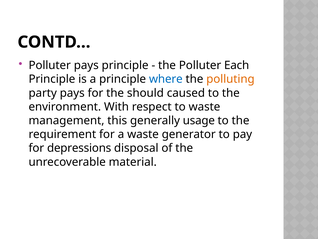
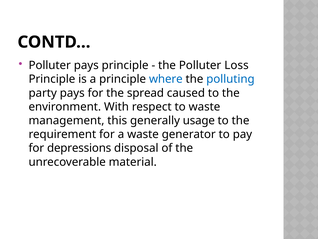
Each: Each -> Loss
polluting colour: orange -> blue
should: should -> spread
